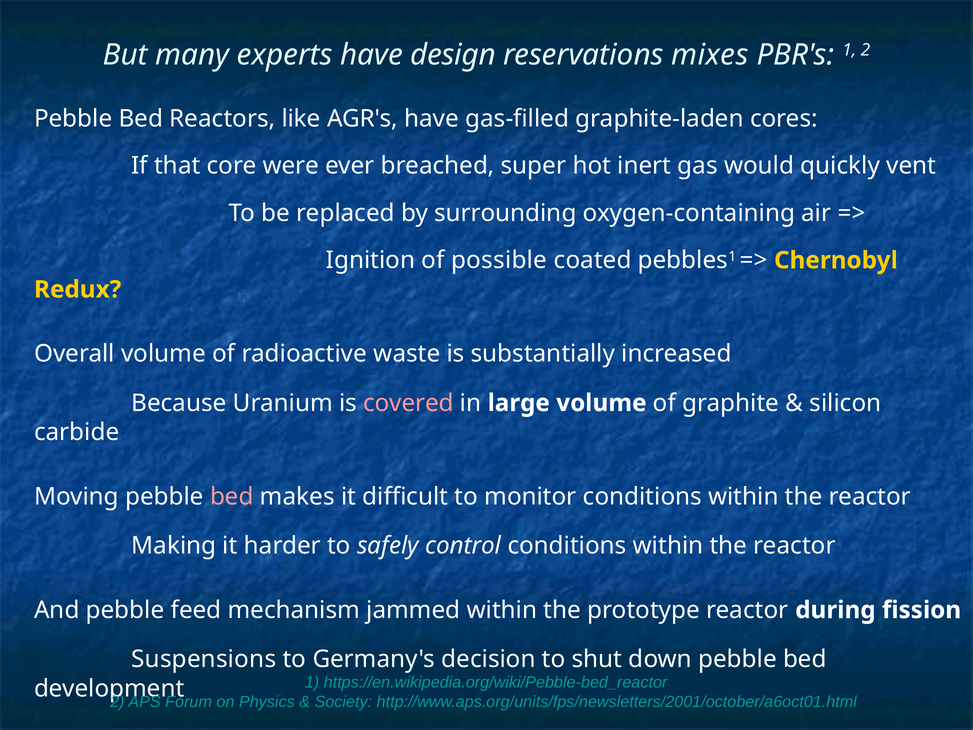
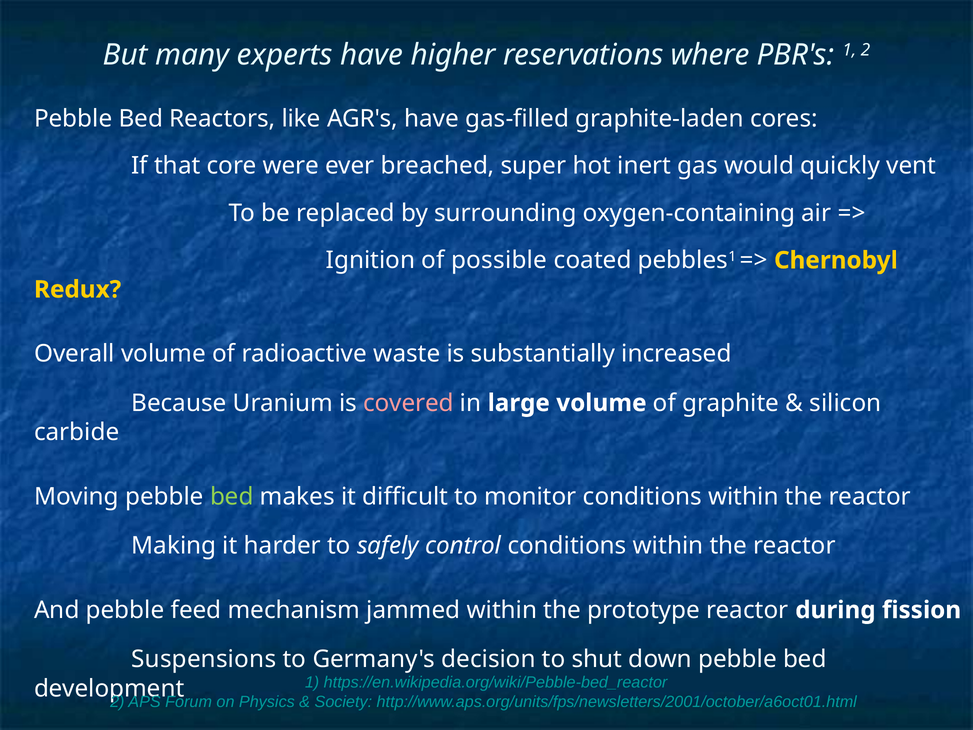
design: design -> higher
mixes: mixes -> where
bed at (232, 496) colour: pink -> light green
